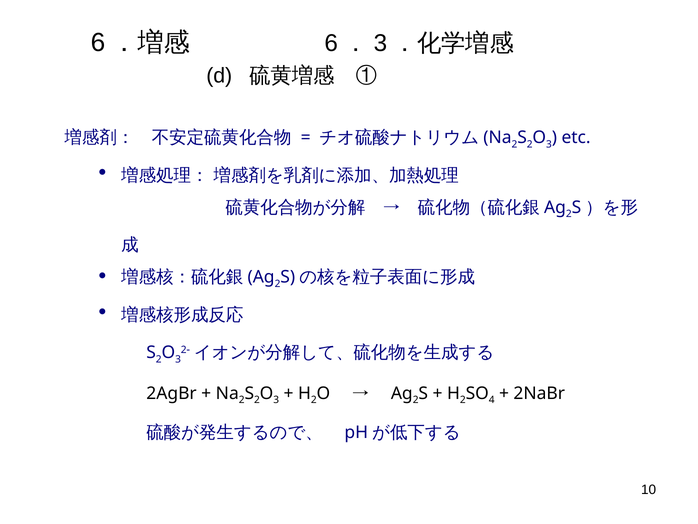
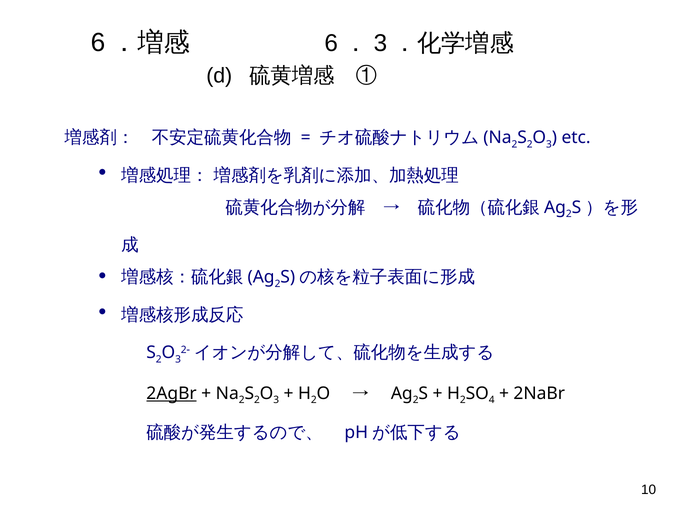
2AgBr underline: none -> present
